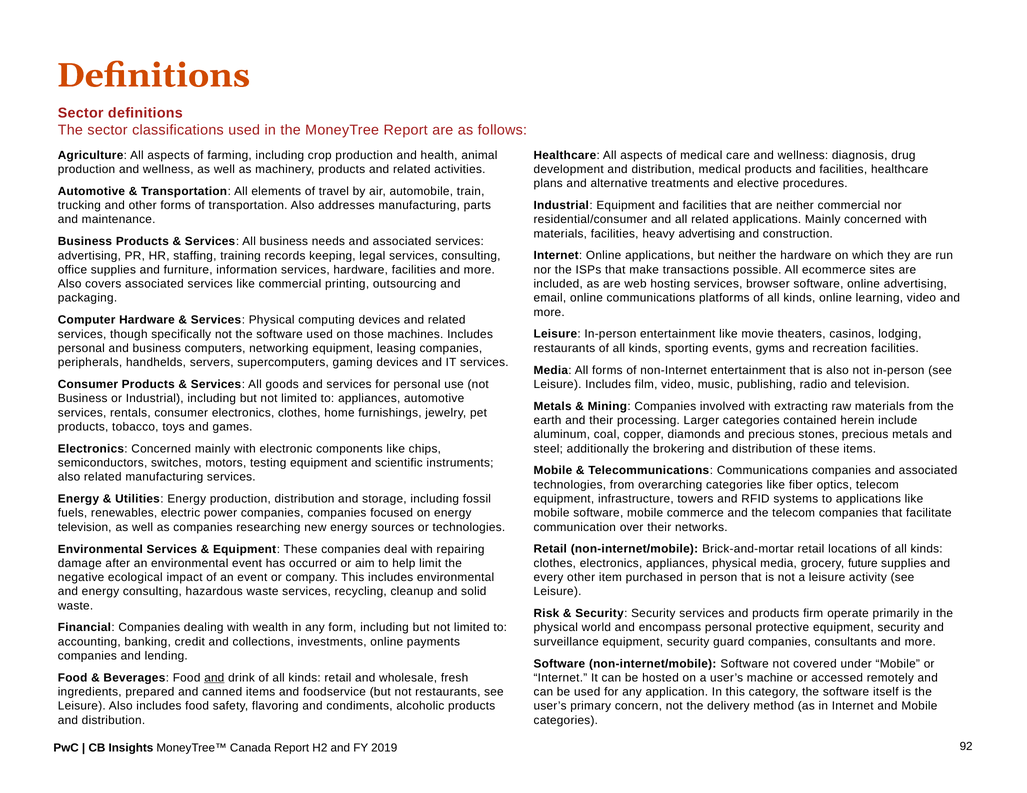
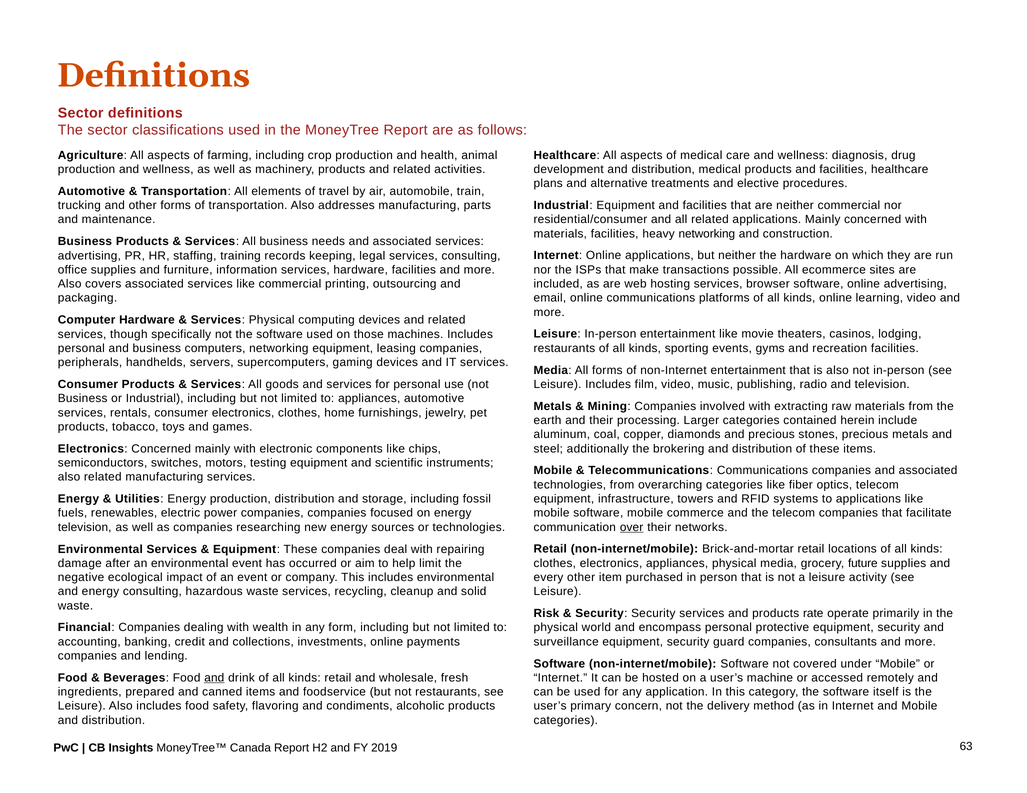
heavy advertising: advertising -> networking
over underline: none -> present
firm: firm -> rate
92: 92 -> 63
